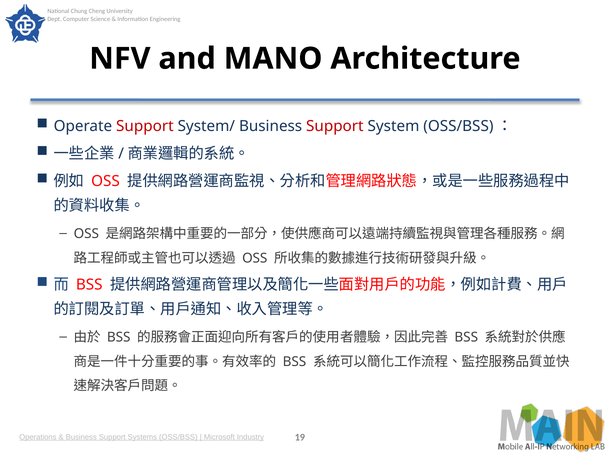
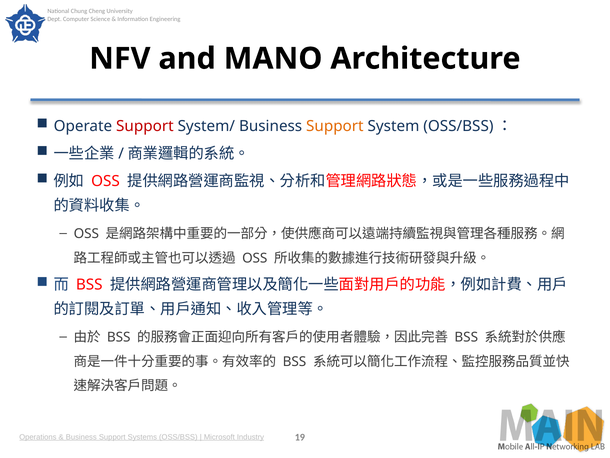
Support at (335, 126) colour: red -> orange
